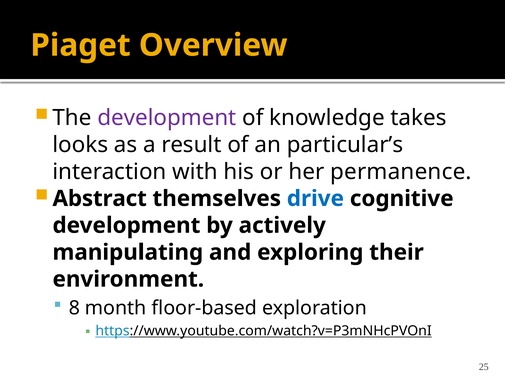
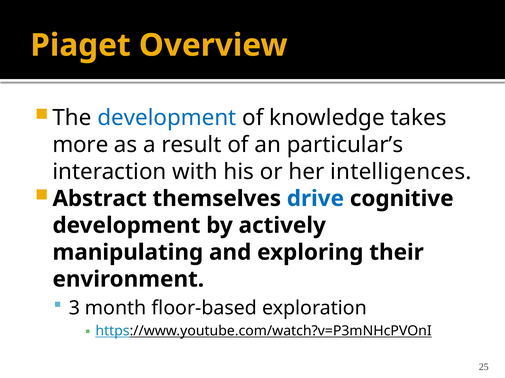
development at (167, 118) colour: purple -> blue
looks: looks -> more
permanence: permanence -> intelligences
8: 8 -> 3
